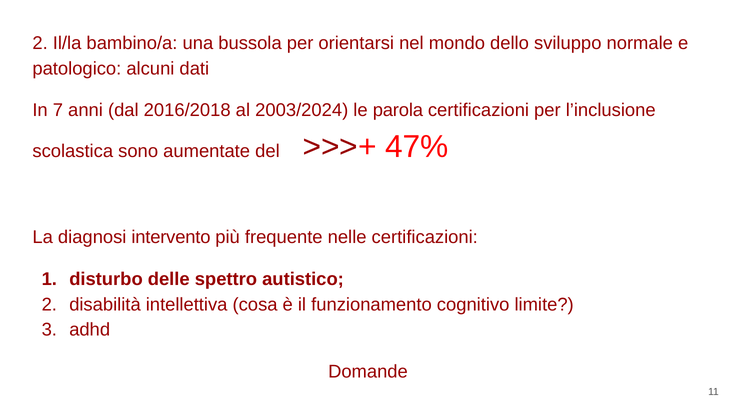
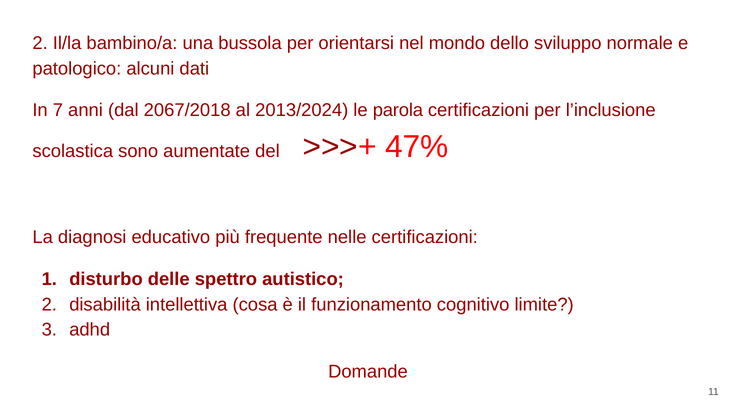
2016/2018: 2016/2018 -> 2067/2018
2003/2024: 2003/2024 -> 2013/2024
intervento: intervento -> educativo
